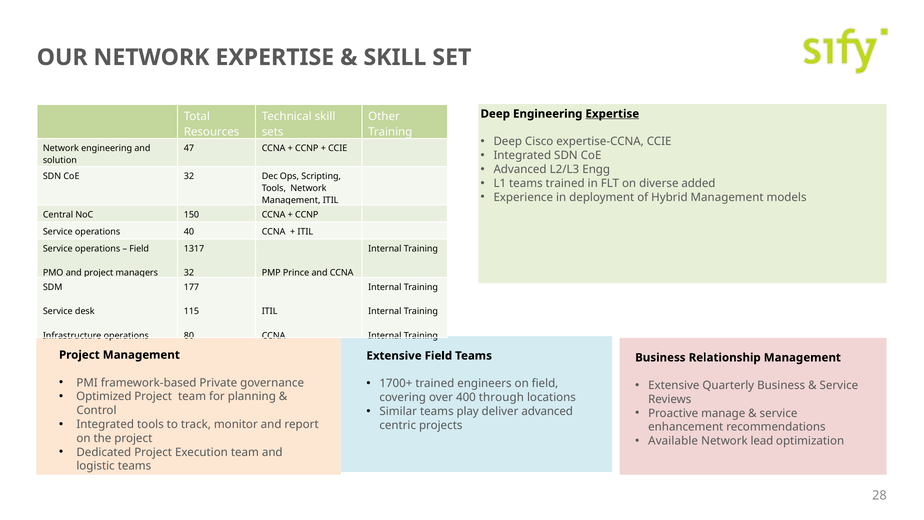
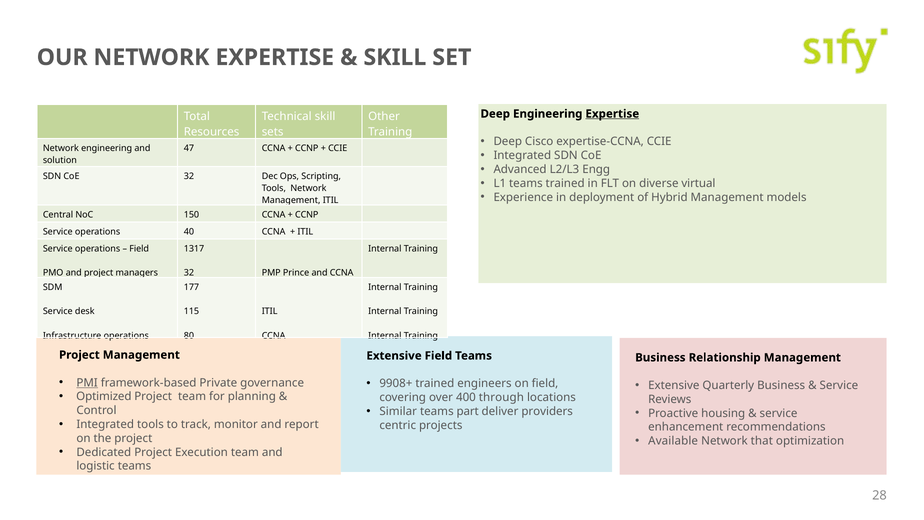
added: added -> virtual
PMI underline: none -> present
1700+: 1700+ -> 9908+
play: play -> part
deliver advanced: advanced -> providers
manage: manage -> housing
lead: lead -> that
